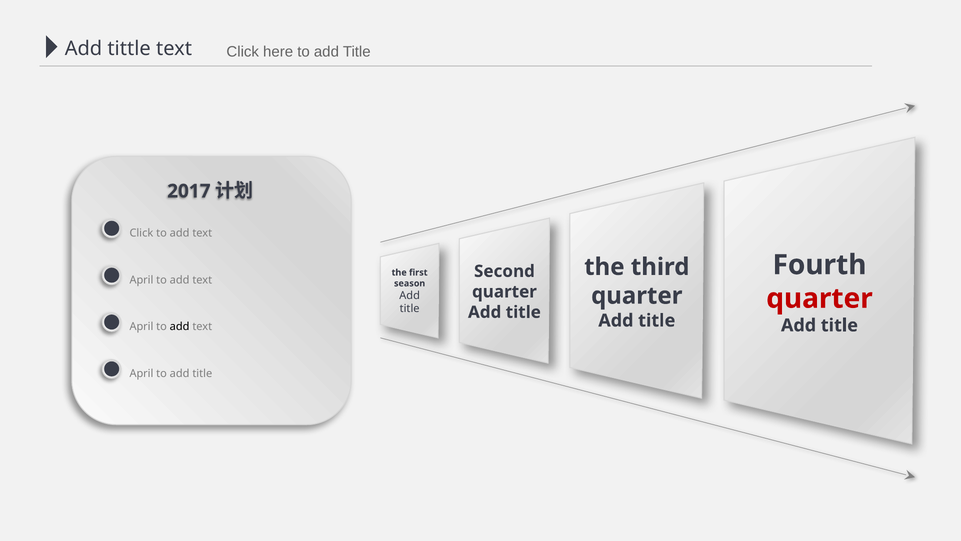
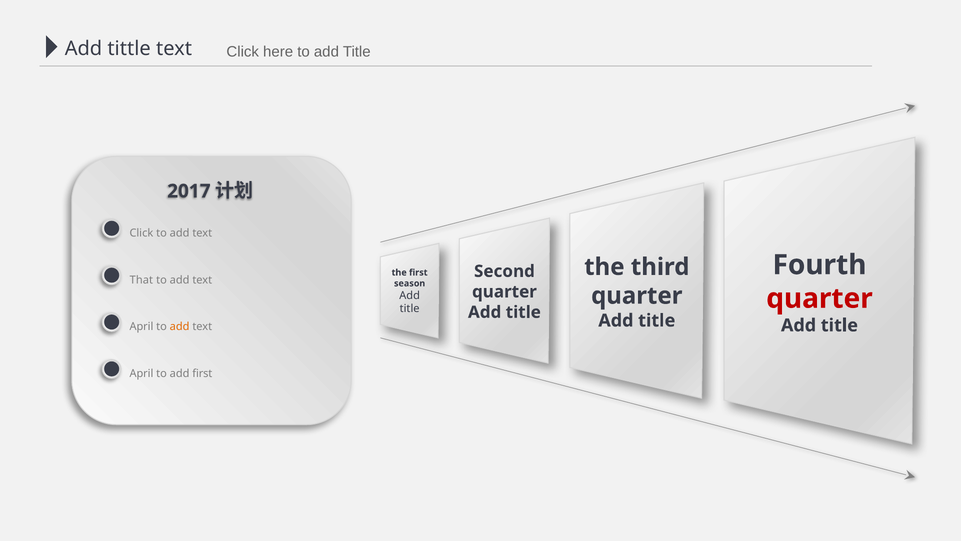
April at (141, 280): April -> That
add at (180, 327) colour: black -> orange
title at (202, 373): title -> first
